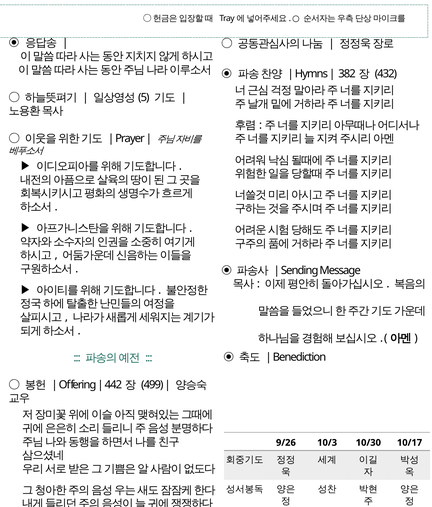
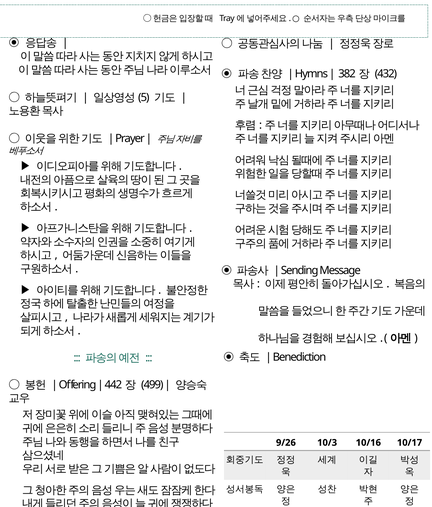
10/30: 10/30 -> 10/16
